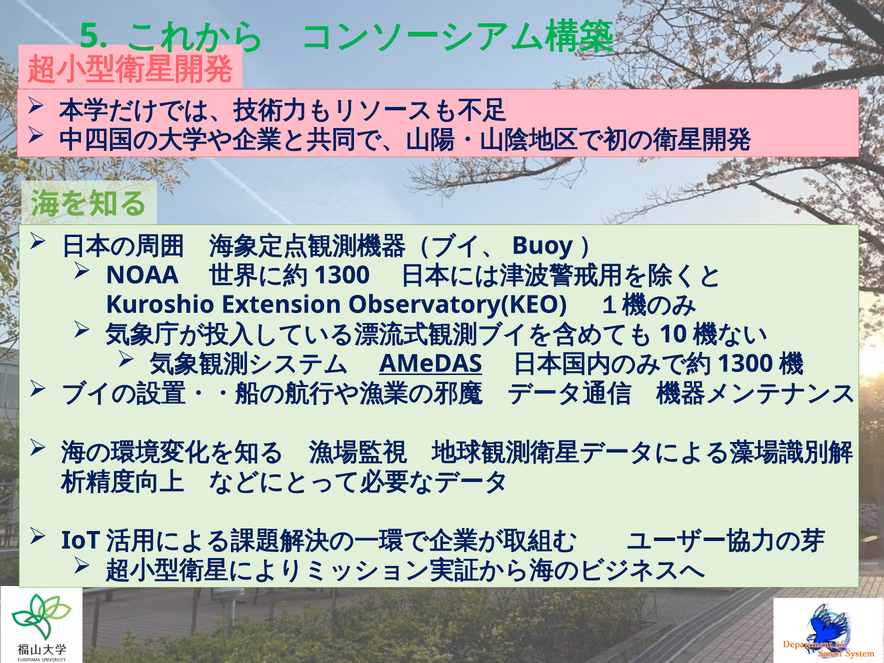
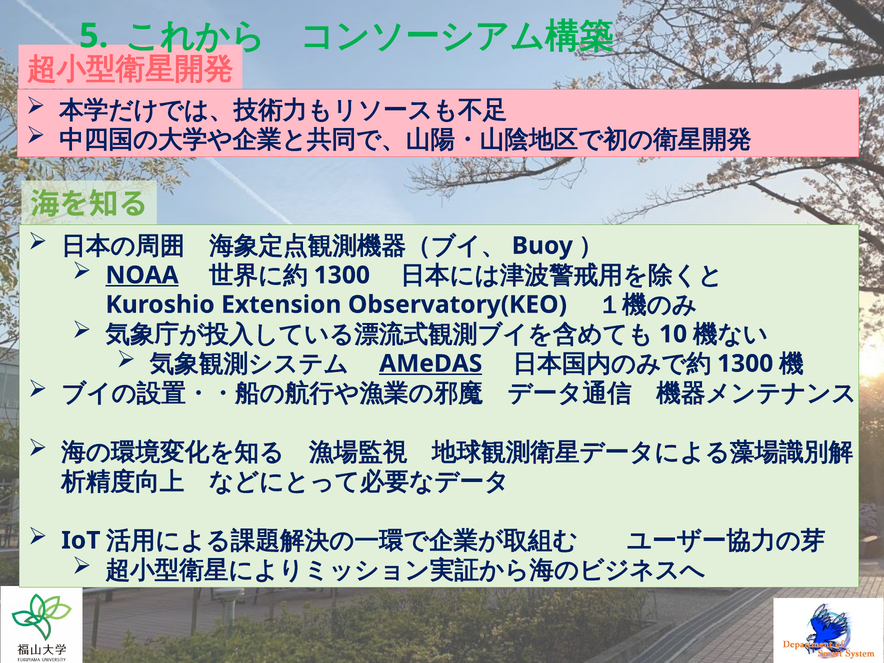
NOAA underline: none -> present
